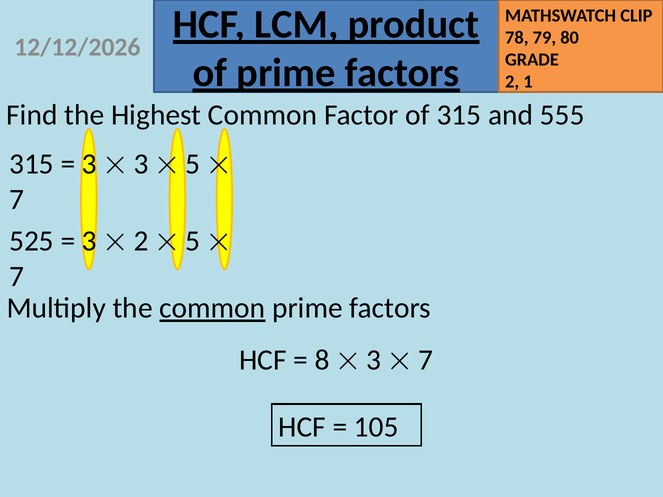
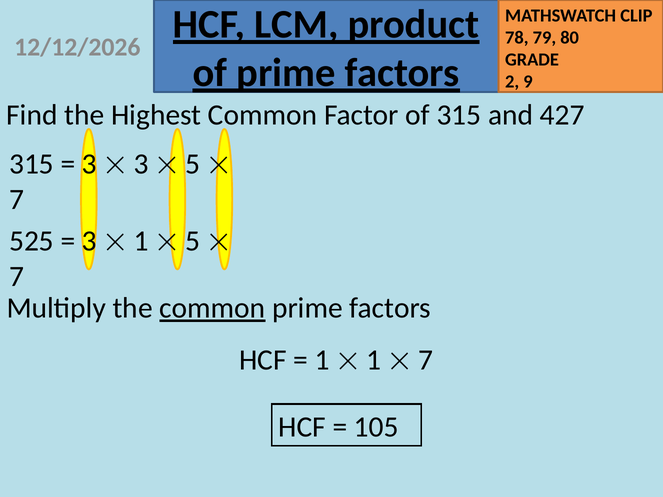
1: 1 -> 9
555: 555 -> 427
2 at (141, 241): 2 -> 1
8 at (322, 360): 8 -> 1
3 at (374, 360): 3 -> 1
